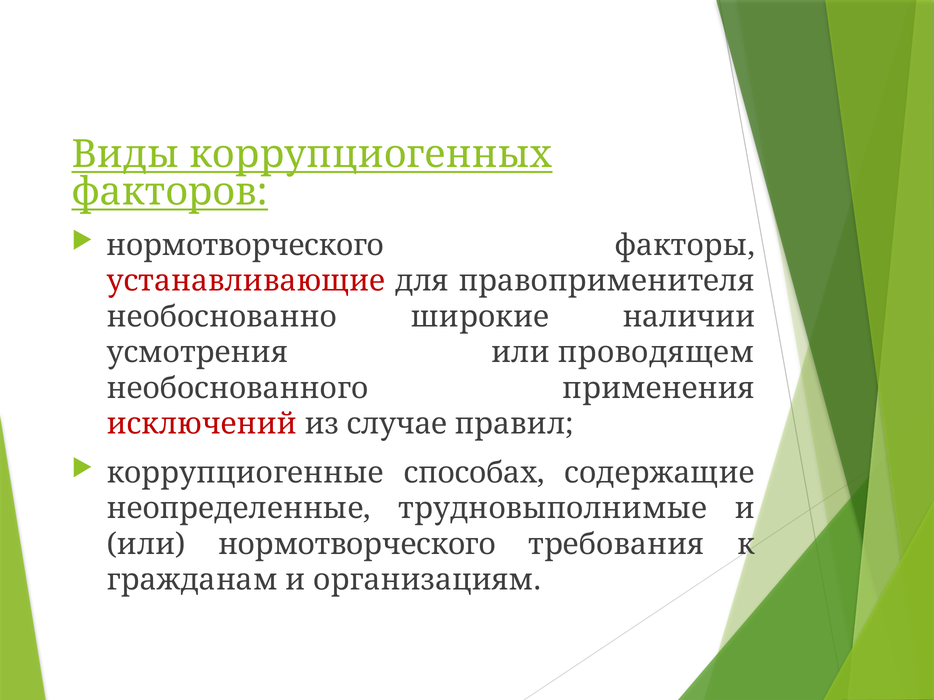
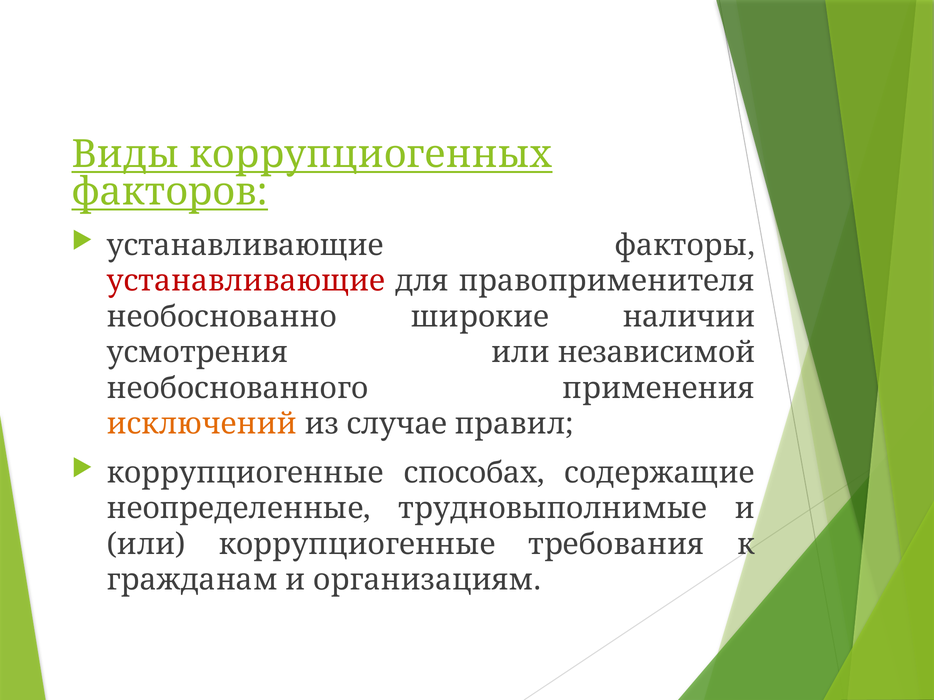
нормотворческого at (245, 245): нормотворческого -> устанавливающие
проводящем: проводящем -> независимой
исключений colour: red -> orange
или нормотворческого: нормотворческого -> коррупциогенные
